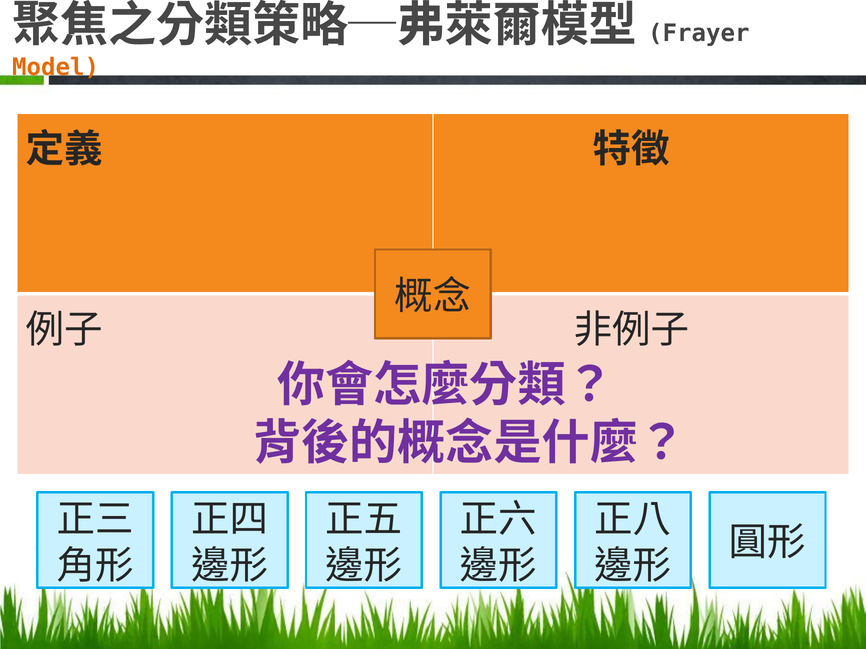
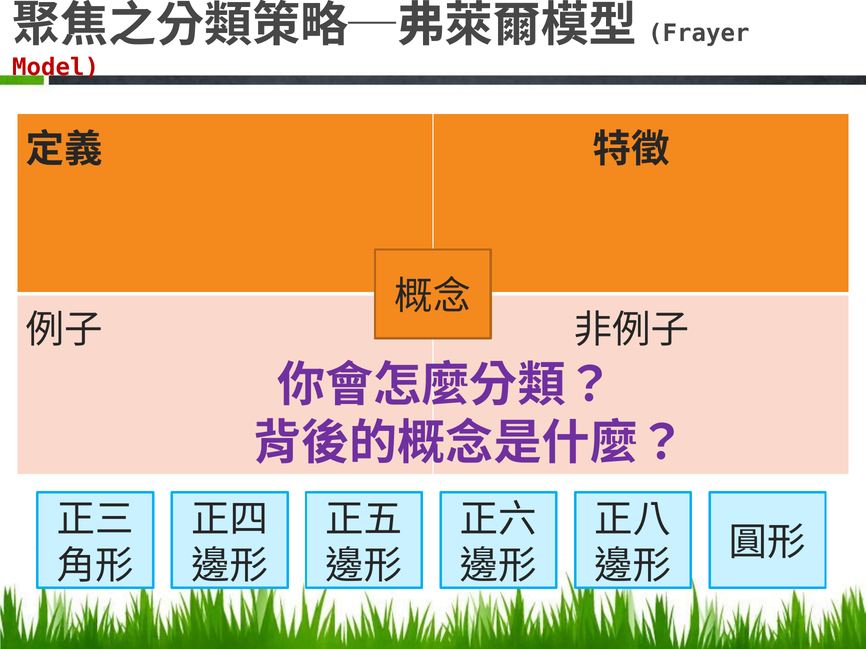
Model colour: orange -> red
